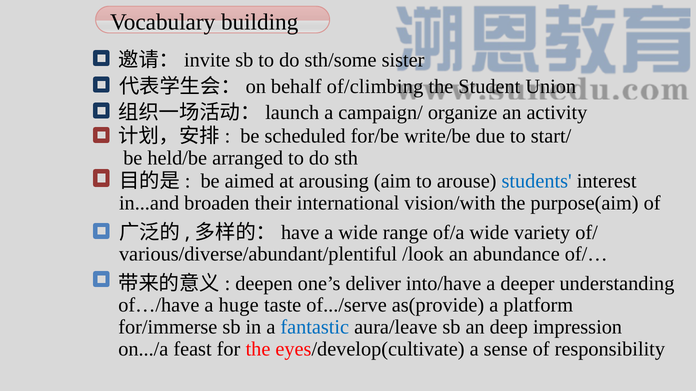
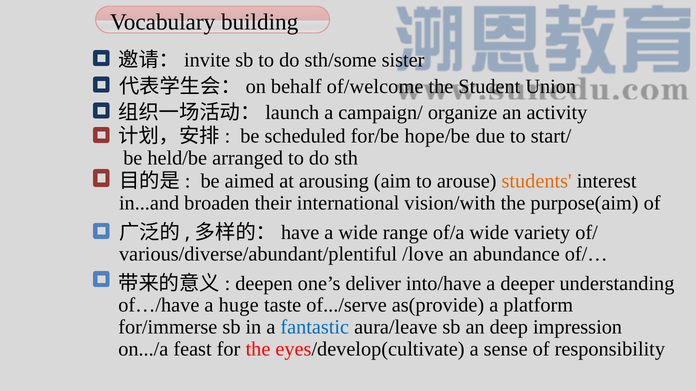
of/climbing: of/climbing -> of/welcome
write/be: write/be -> hope/be
students colour: blue -> orange
/look: /look -> /love
